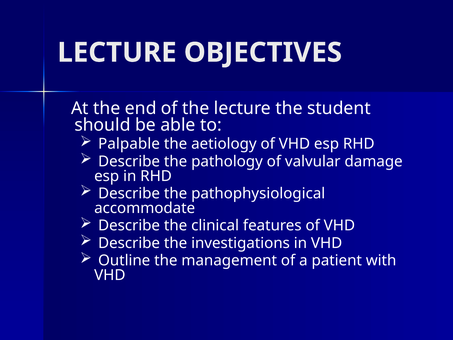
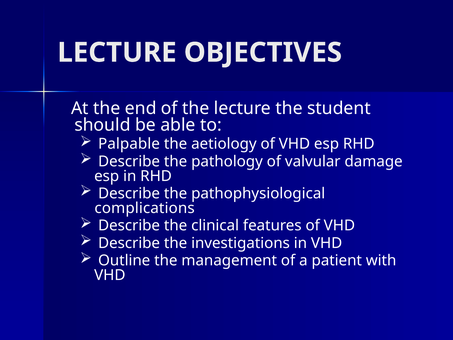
accommodate: accommodate -> complications
